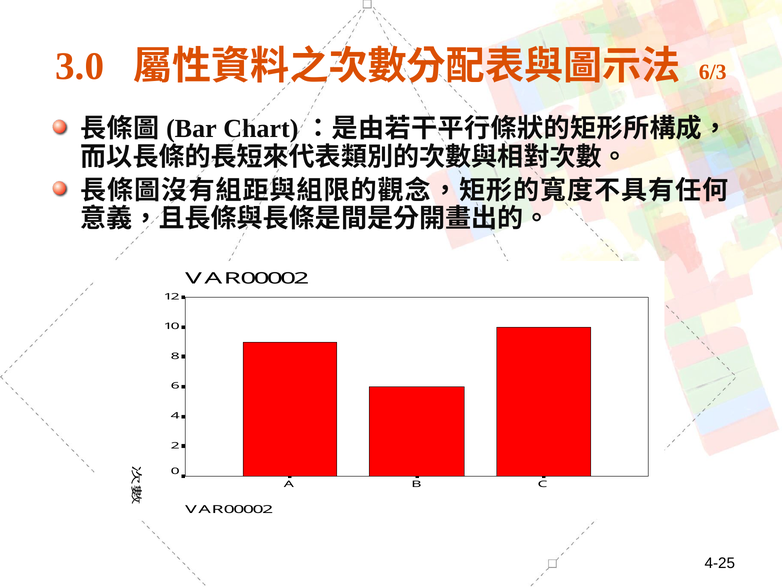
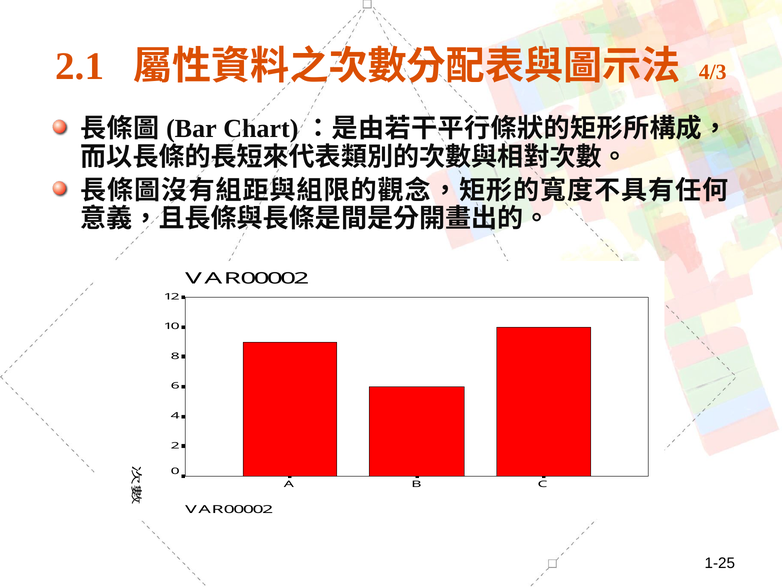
3.0: 3.0 -> 2.1
6/3: 6/3 -> 4/3
4-25: 4-25 -> 1-25
